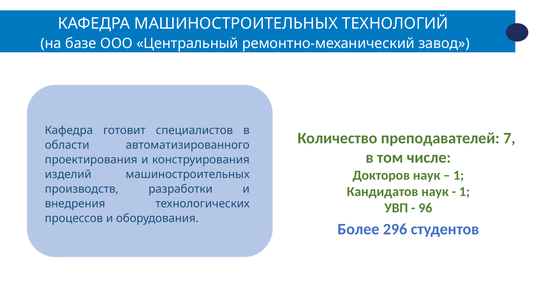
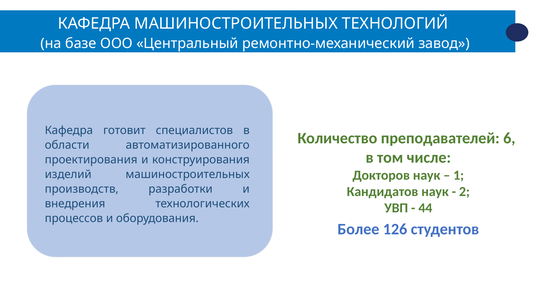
7: 7 -> 6
1 at (464, 192): 1 -> 2
96: 96 -> 44
296: 296 -> 126
